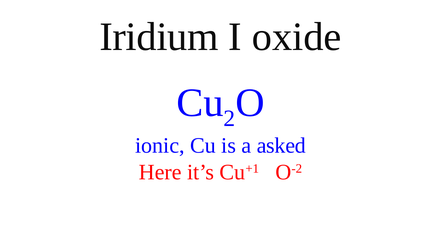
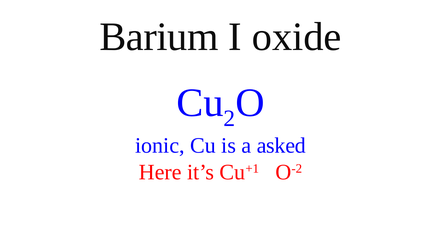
Iridium: Iridium -> Barium
